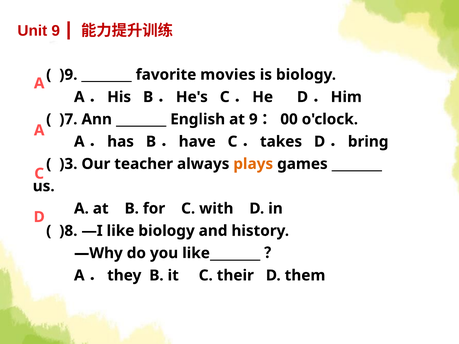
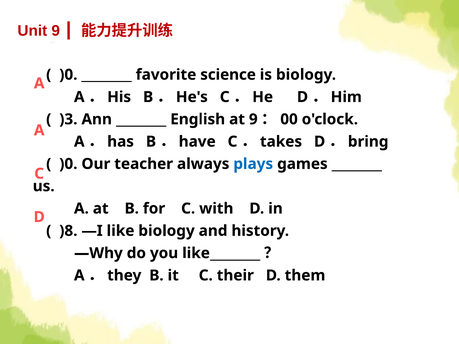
)9 at (68, 75): )9 -> )0
movies: movies -> science
)7: )7 -> )3
)3 at (68, 164): )3 -> )0
plays colour: orange -> blue
